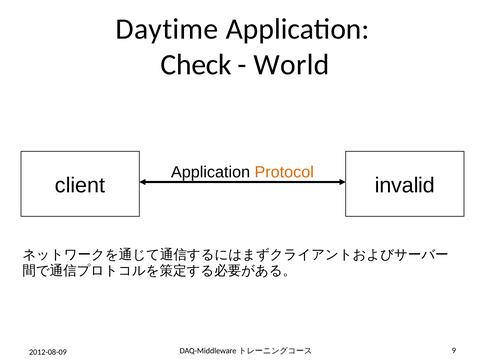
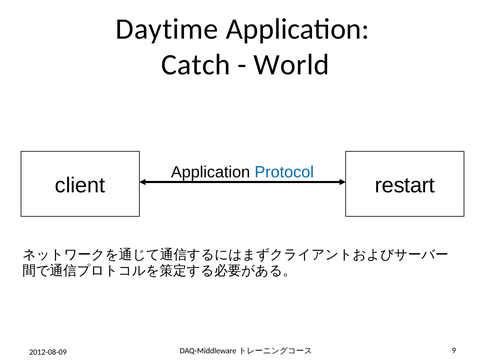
Check: Check -> Catch
Protocol colour: orange -> blue
invalid: invalid -> restart
